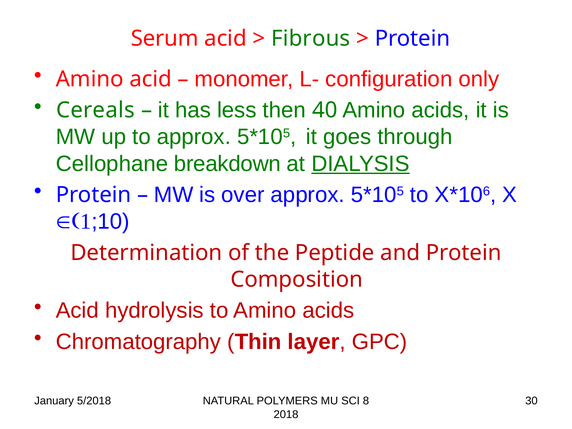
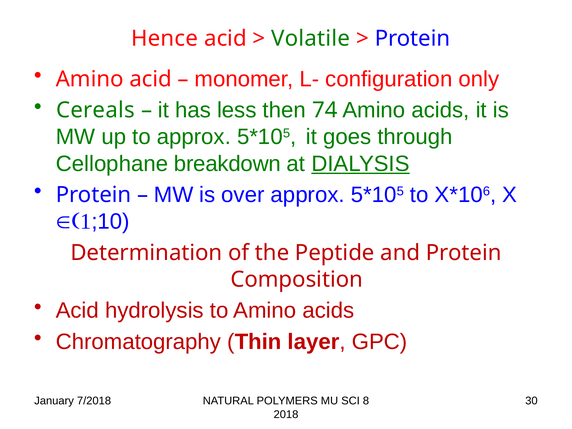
Serum: Serum -> Hence
Fibrous: Fibrous -> Volatile
40: 40 -> 74
5/2018: 5/2018 -> 7/2018
